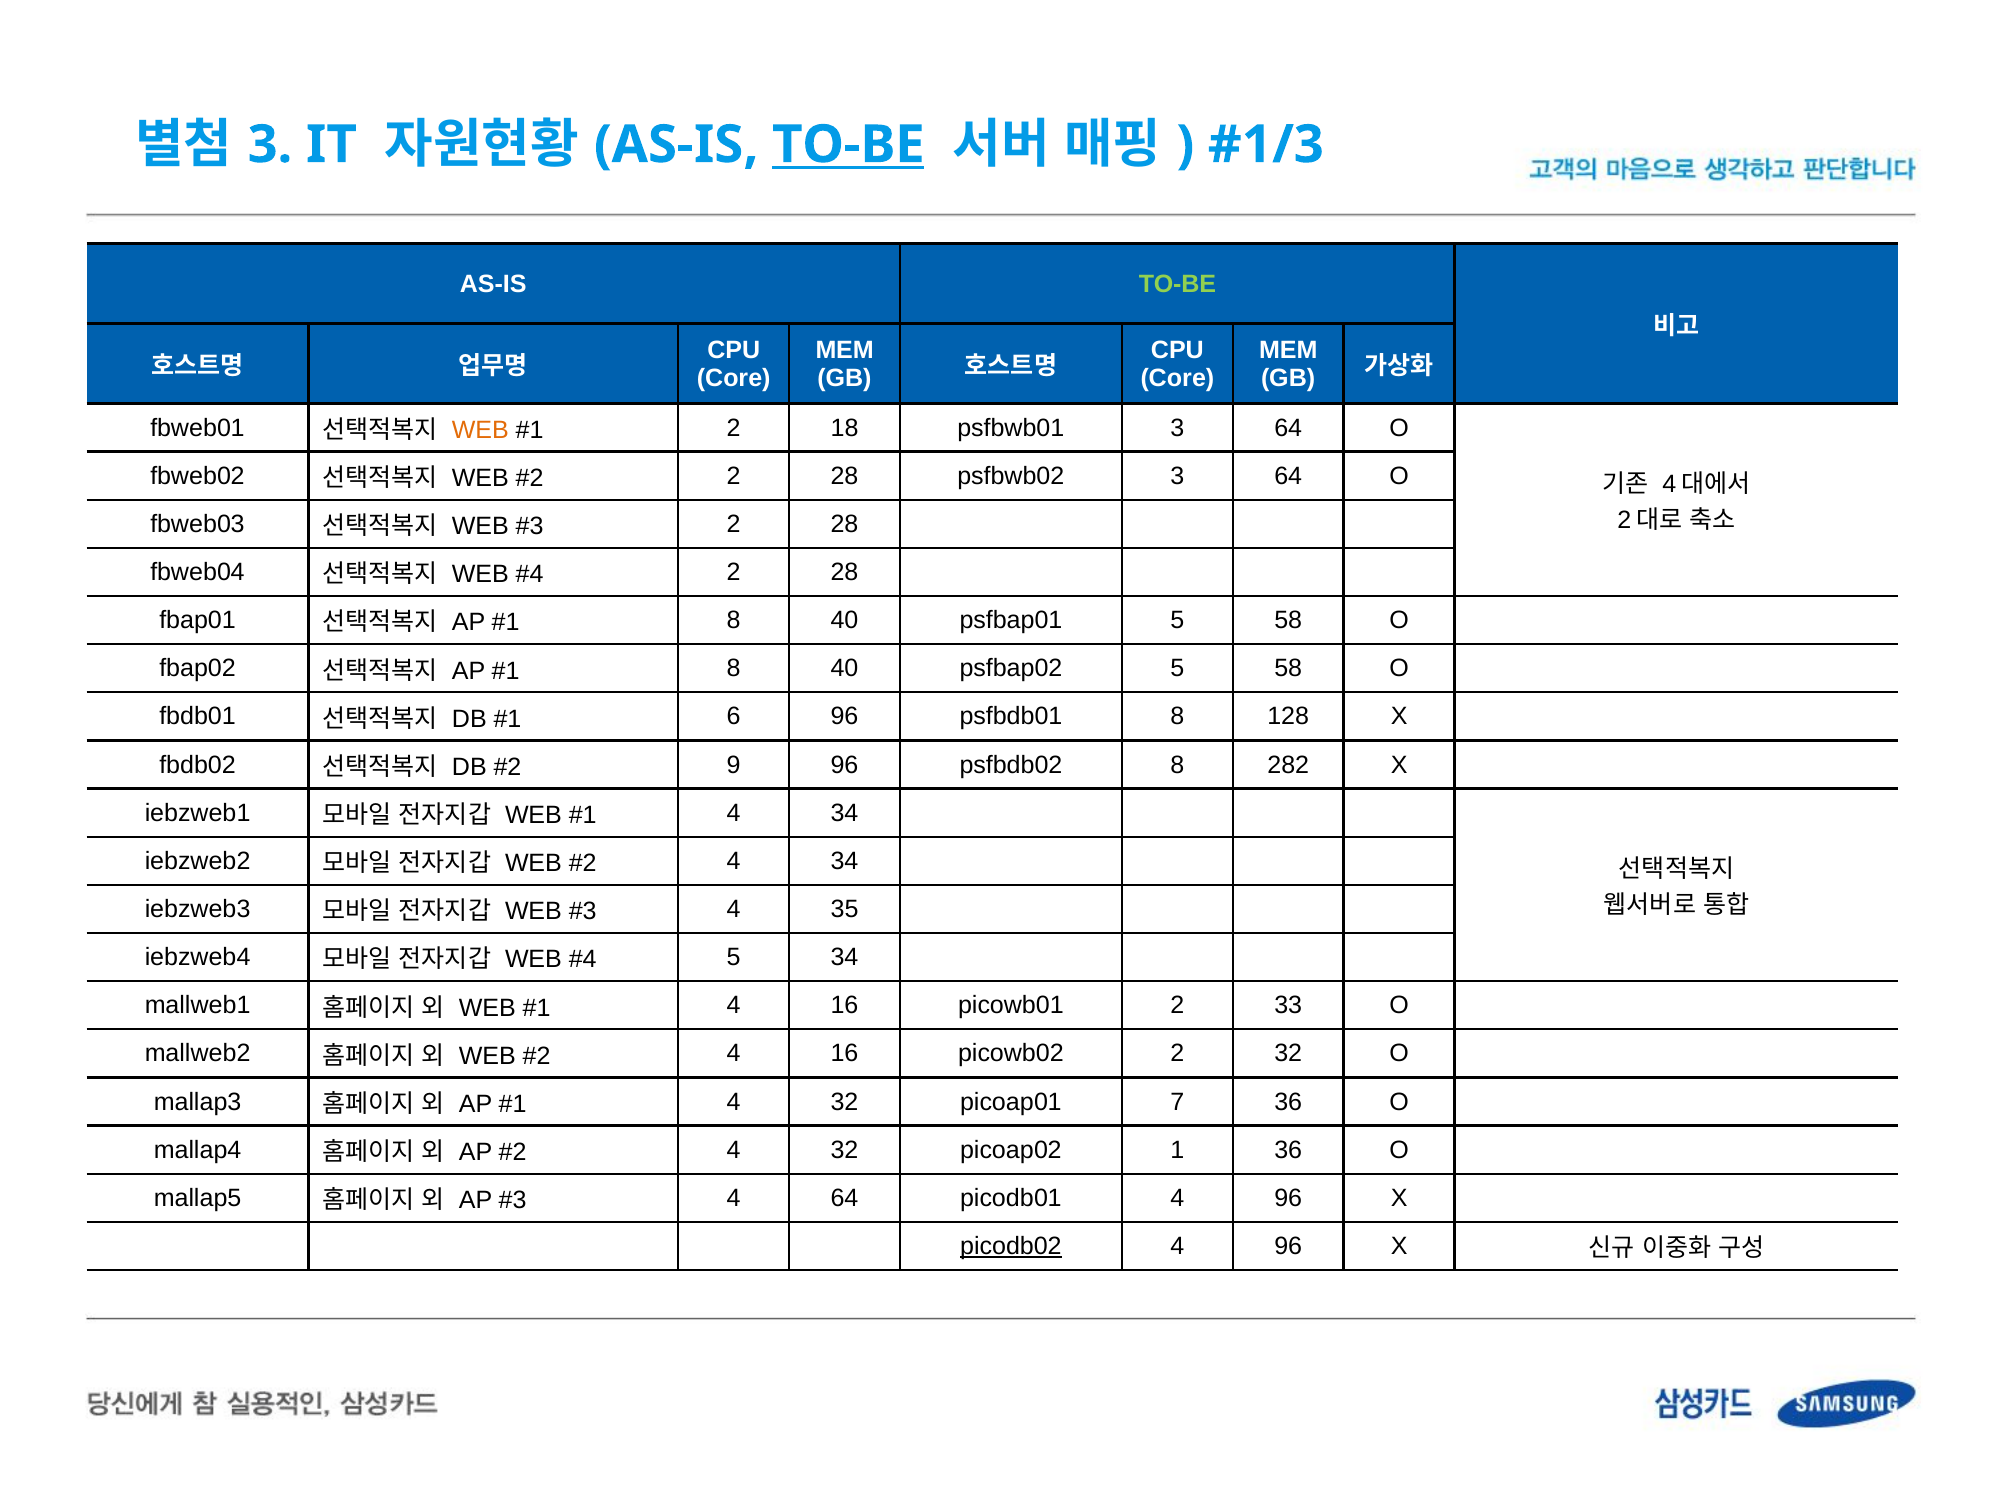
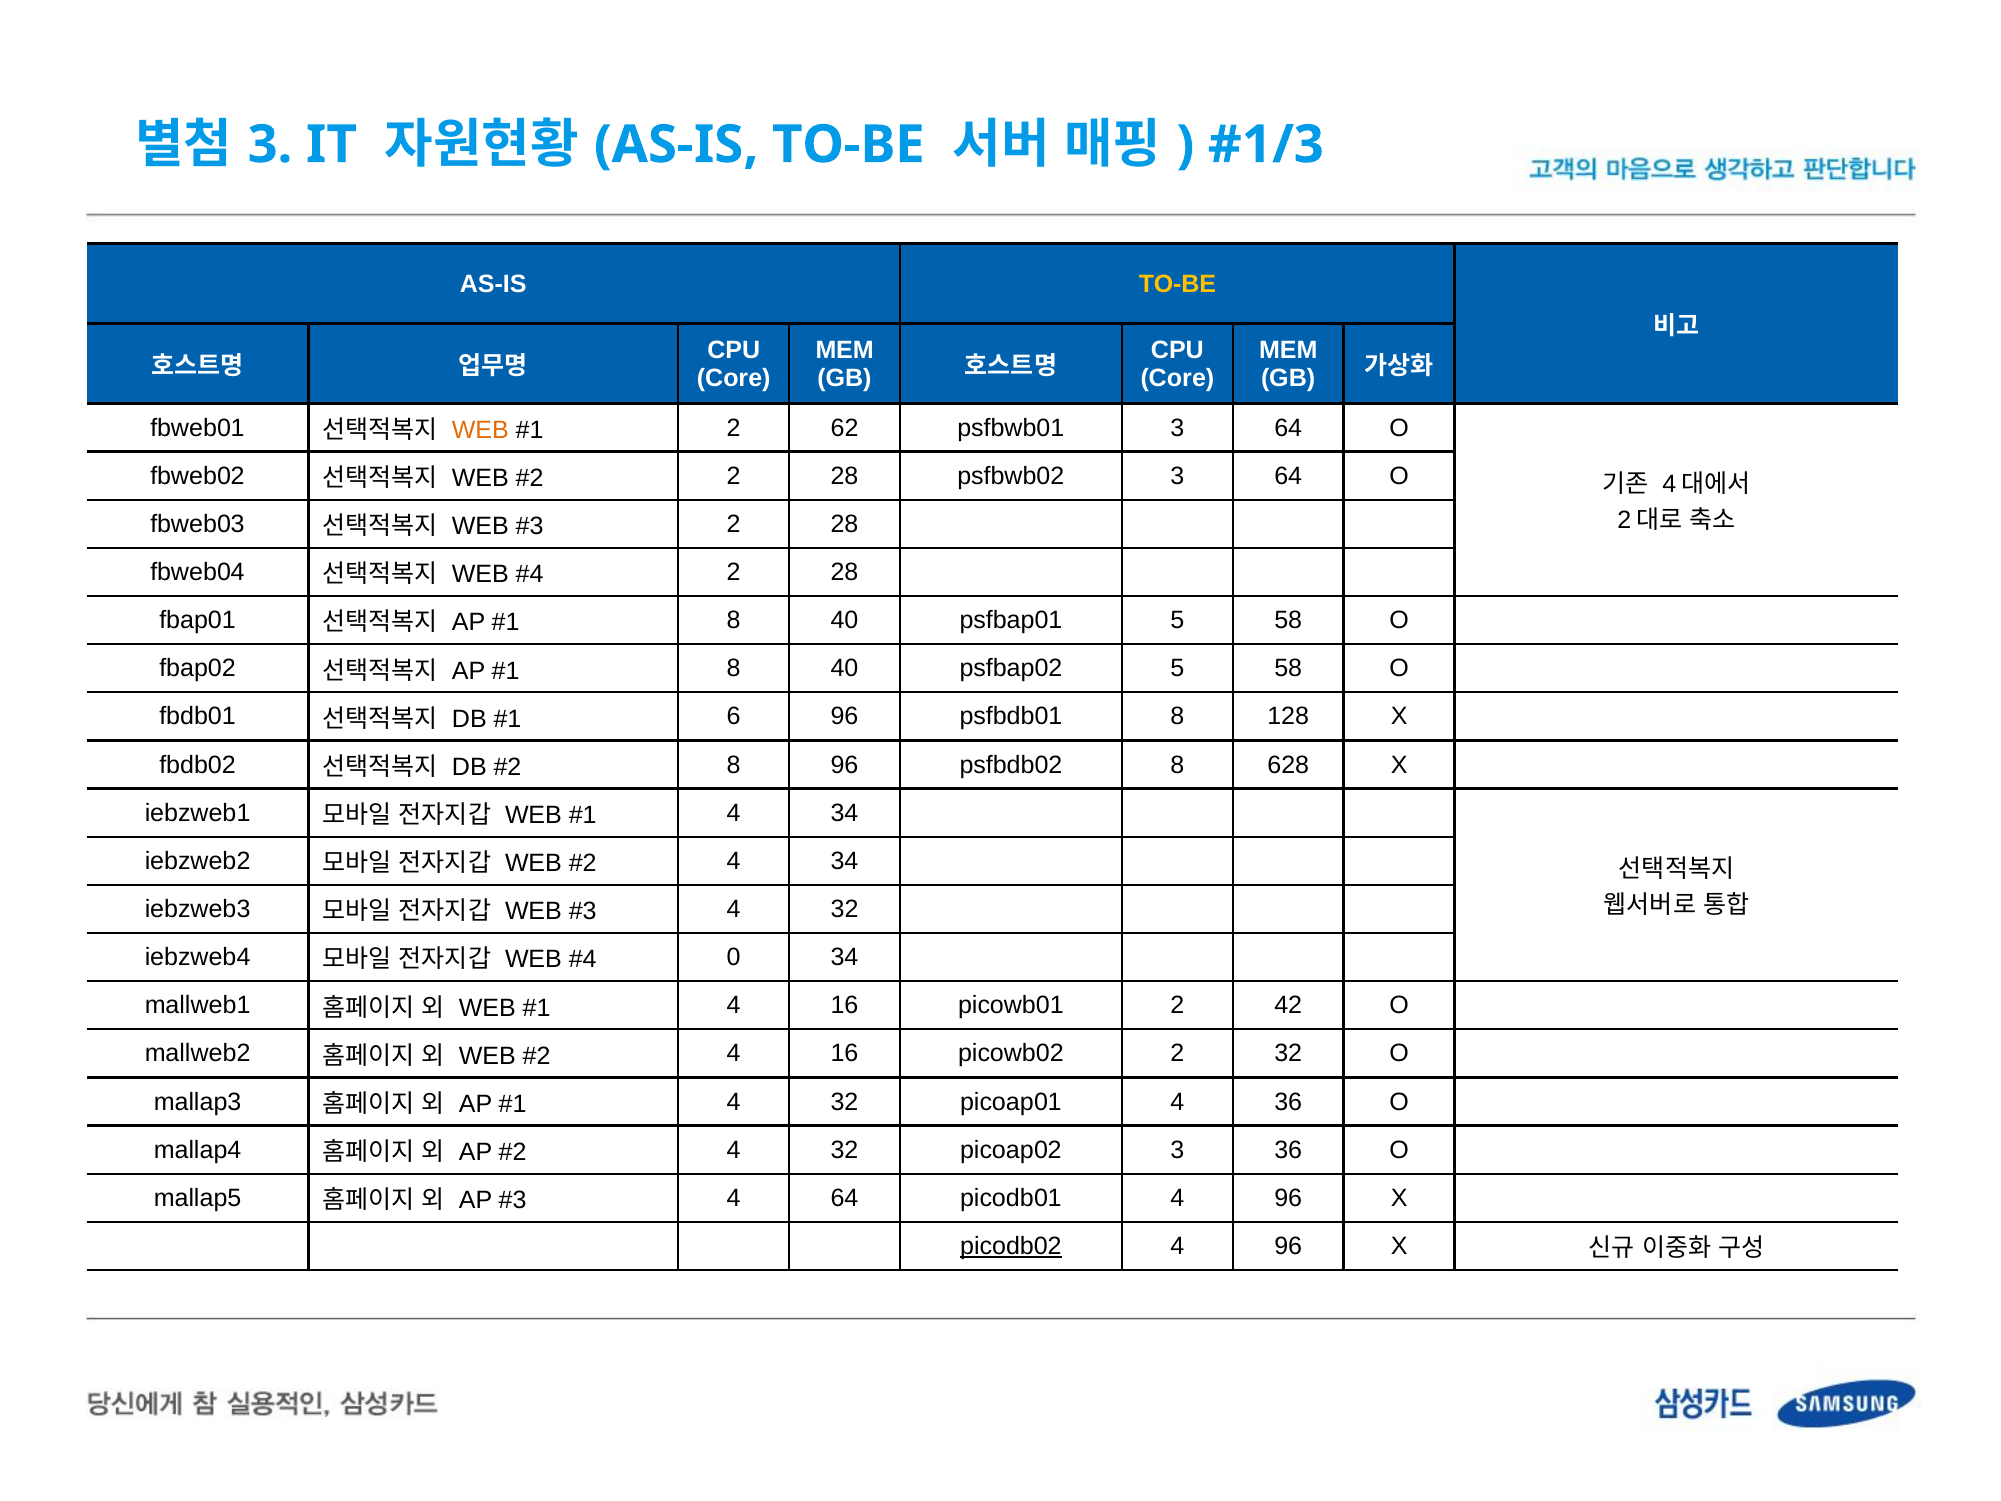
TO-BE at (848, 145) underline: present -> none
TO-BE at (1177, 284) colour: light green -> yellow
18: 18 -> 62
9 at (734, 765): 9 -> 8
282: 282 -> 628
35 at (845, 909): 35 -> 32
5 at (734, 957): 5 -> 0
33: 33 -> 42
picoap01 7: 7 -> 4
picoap02 1: 1 -> 3
